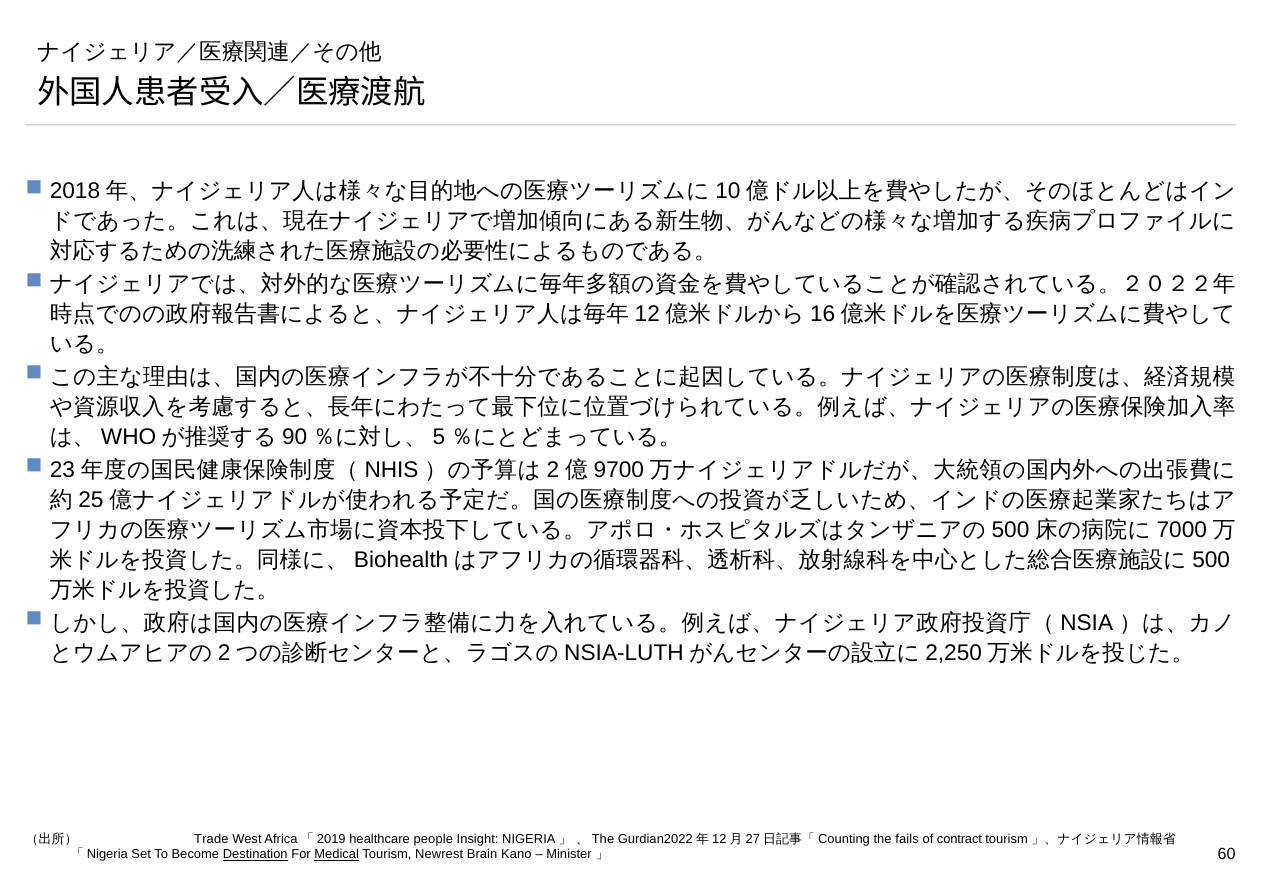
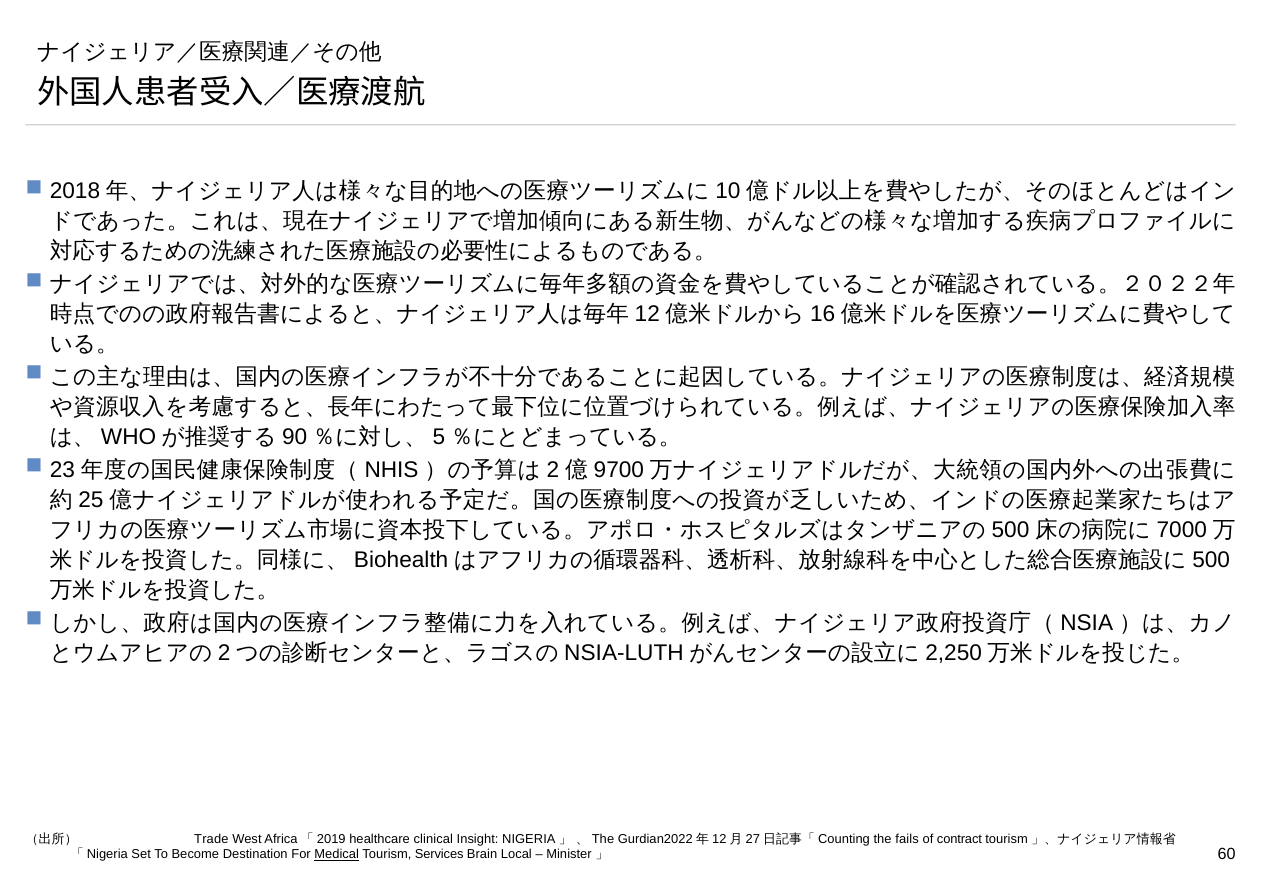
people: people -> clinical
Destination underline: present -> none
Newrest: Newrest -> Services
Kano: Kano -> Local
